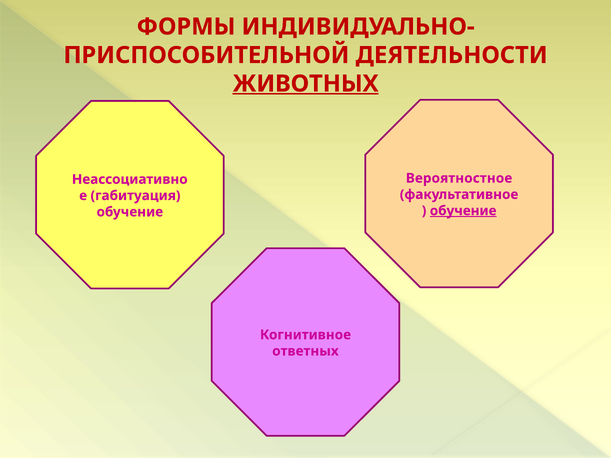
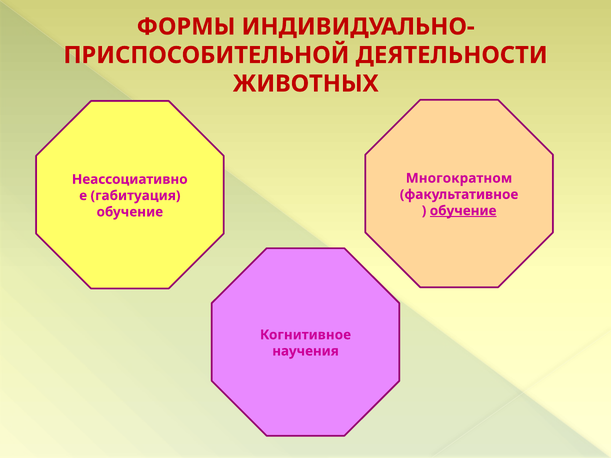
ЖИВОТНЫХ underline: present -> none
Вероятностное: Вероятностное -> Многократном
ответных: ответных -> научения
